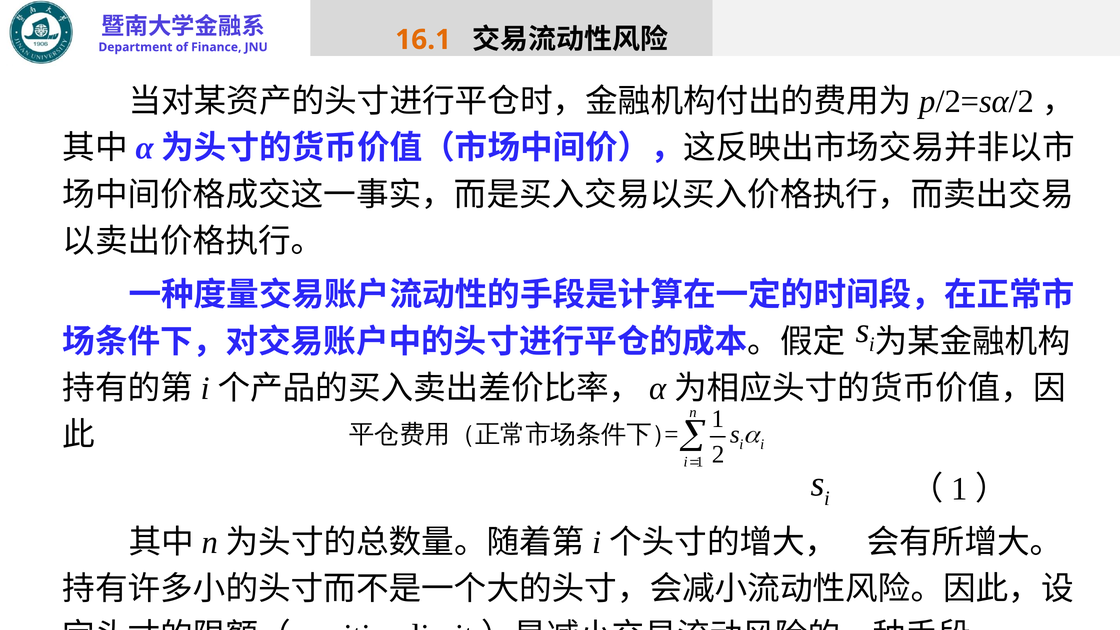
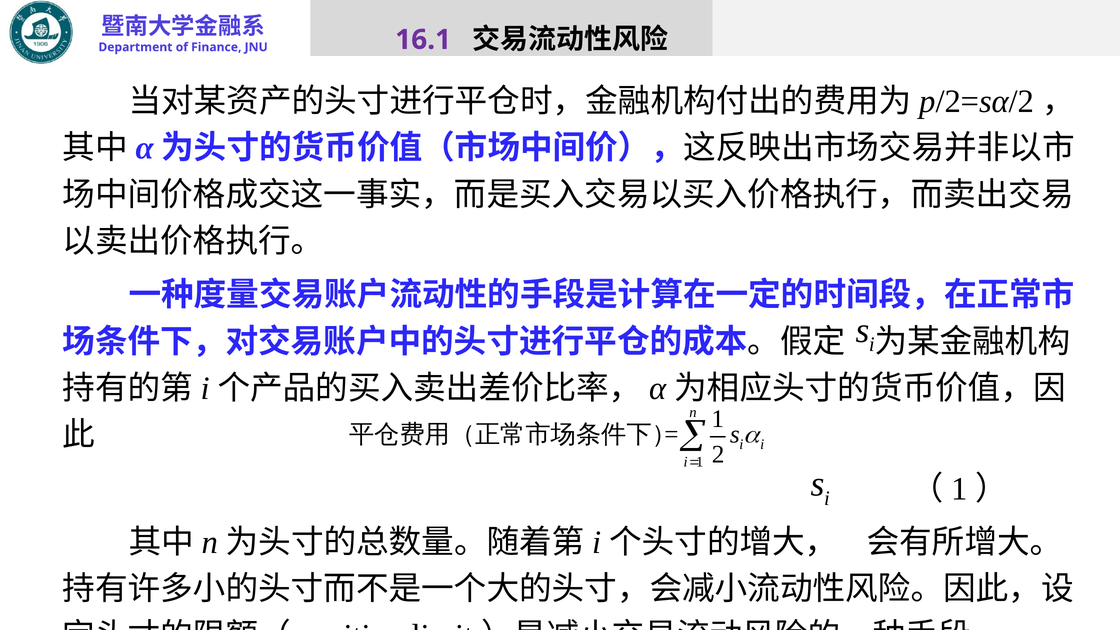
16.1 colour: orange -> purple
